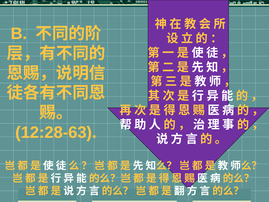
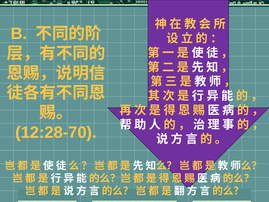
12:28-63: 12:28-63 -> 12:28-70
